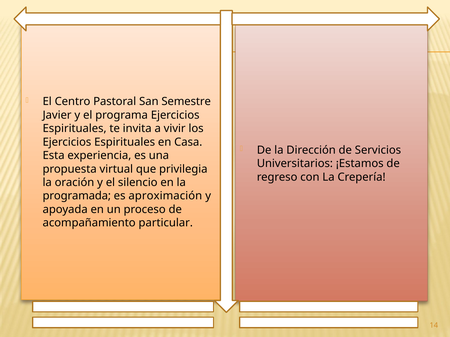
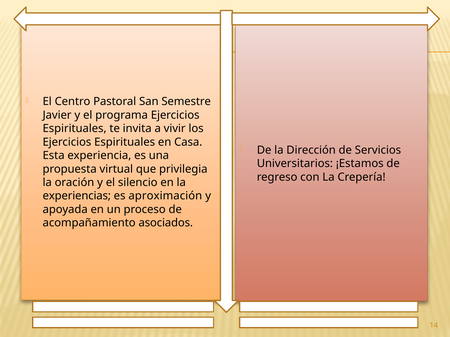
programada: programada -> experiencias
particular: particular -> asociados
